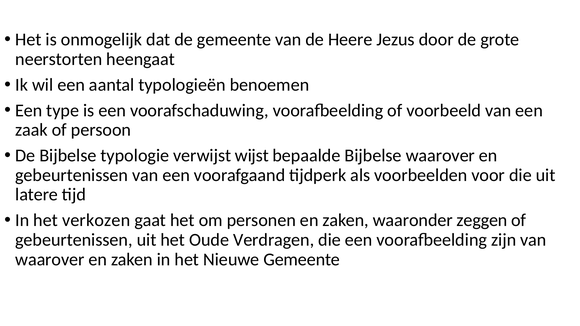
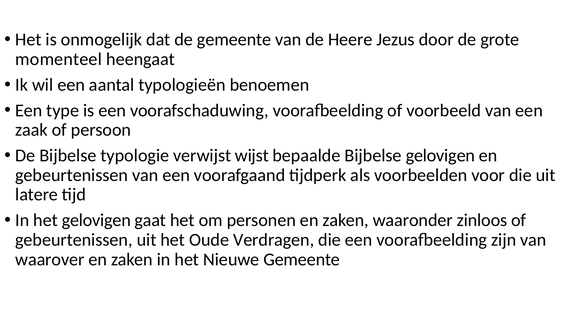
neerstorten: neerstorten -> momenteel
Bijbelse waarover: waarover -> gelovigen
het verkozen: verkozen -> gelovigen
zeggen: zeggen -> zinloos
